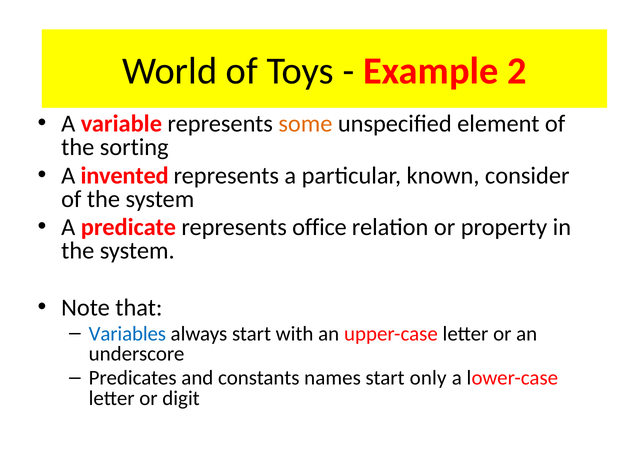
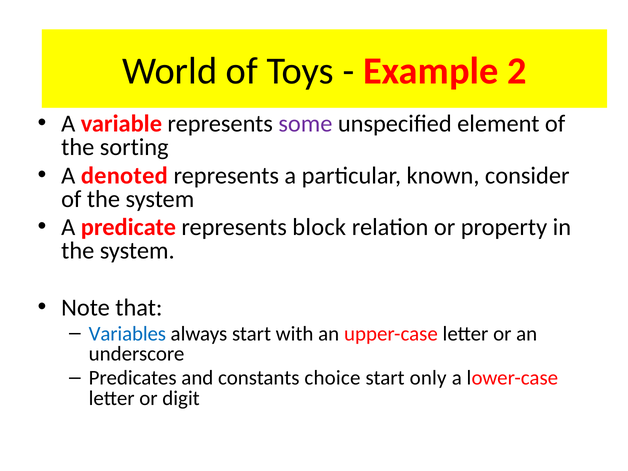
some colour: orange -> purple
invented: invented -> denoted
office: office -> block
names: names -> choice
